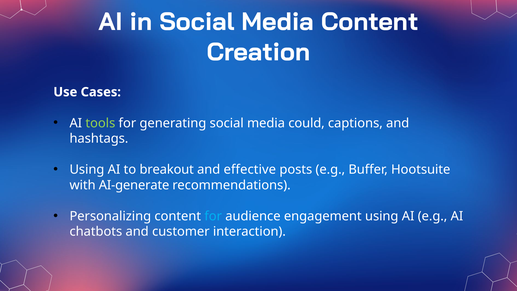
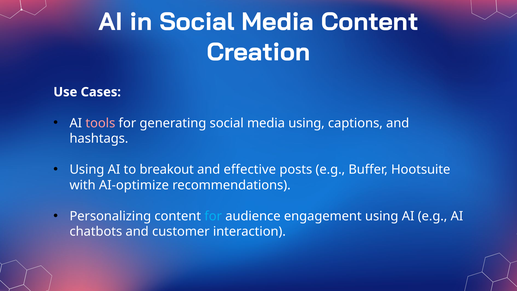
tools colour: light green -> pink
media could: could -> using
AI-generate: AI-generate -> AI-optimize
